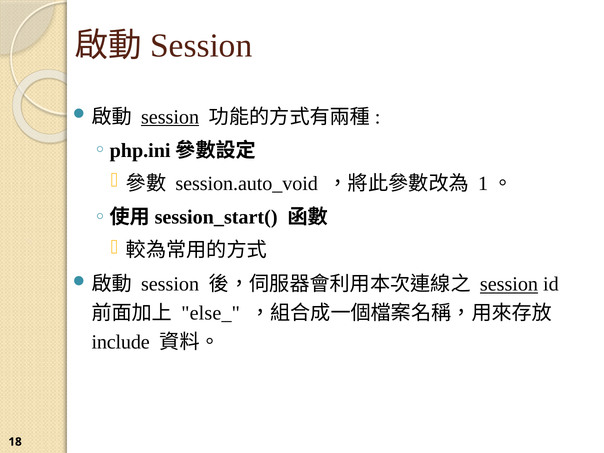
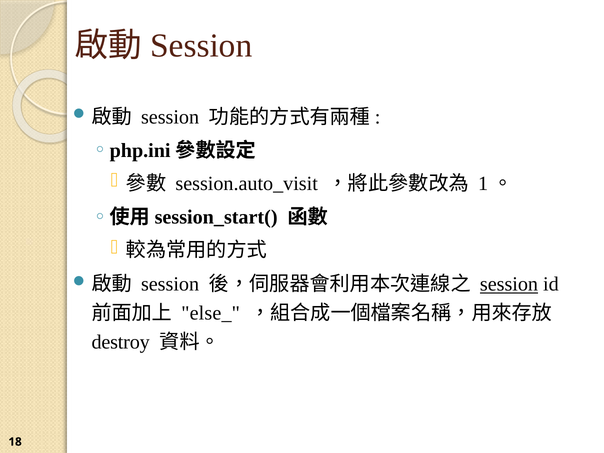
session at (170, 117) underline: present -> none
session.auto_void: session.auto_void -> session.auto_visit
include: include -> destroy
